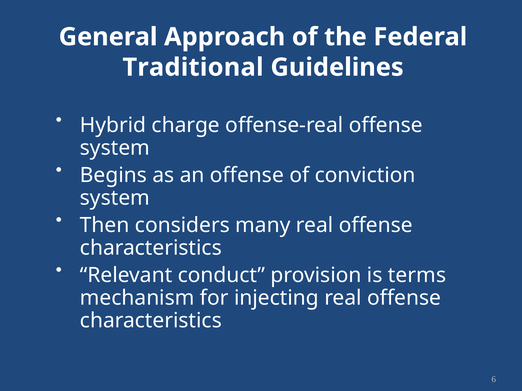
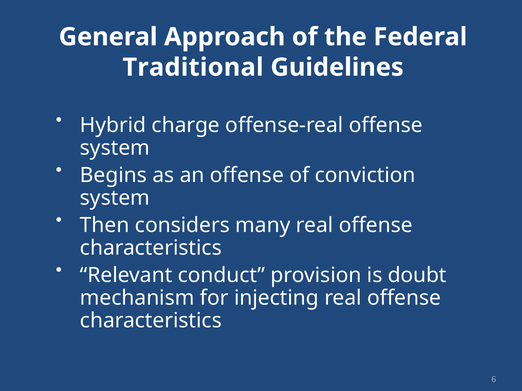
terms: terms -> doubt
